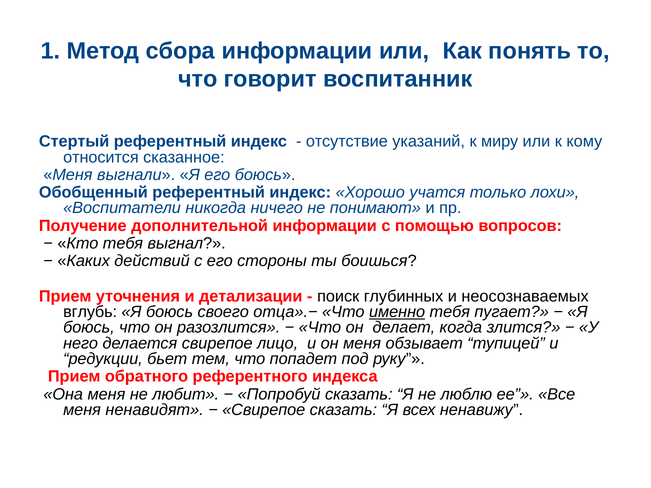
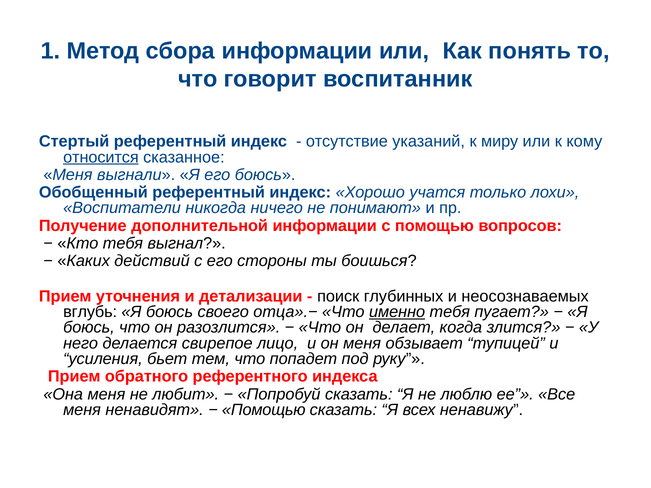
относится underline: none -> present
редукции: редукции -> усиления
Свирепое at (264, 410): Свирепое -> Помощью
